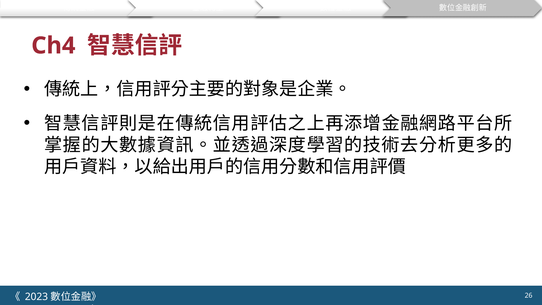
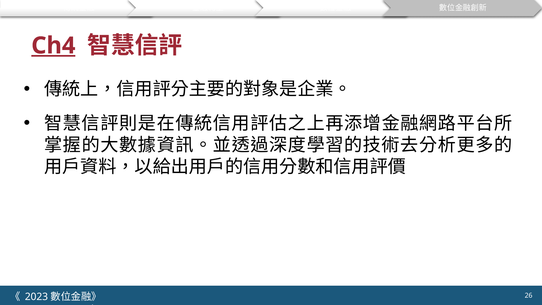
Ch4 underline: none -> present
